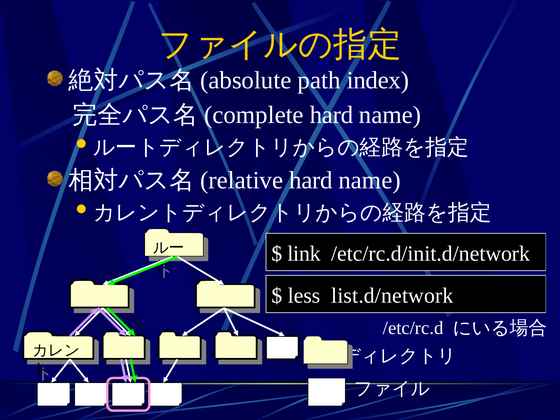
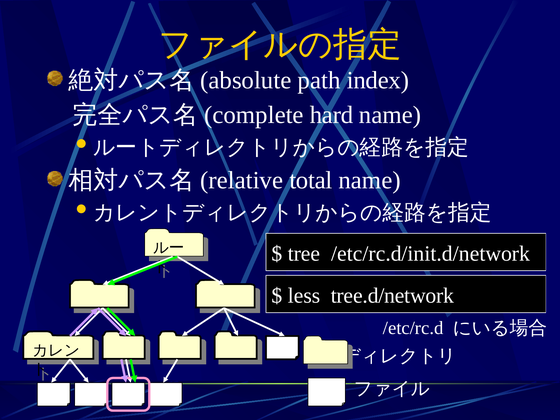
hard at (311, 180): hard -> total
link: link -> tree
list.d/network: list.d/network -> tree.d/network
